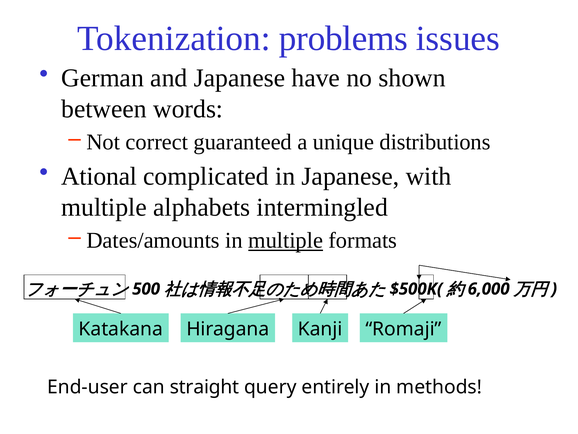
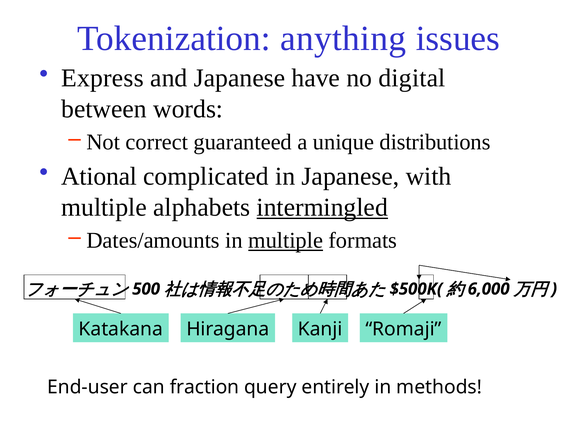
problems: problems -> anything
German: German -> Express
shown: shown -> digital
intermingled underline: none -> present
straight: straight -> fraction
